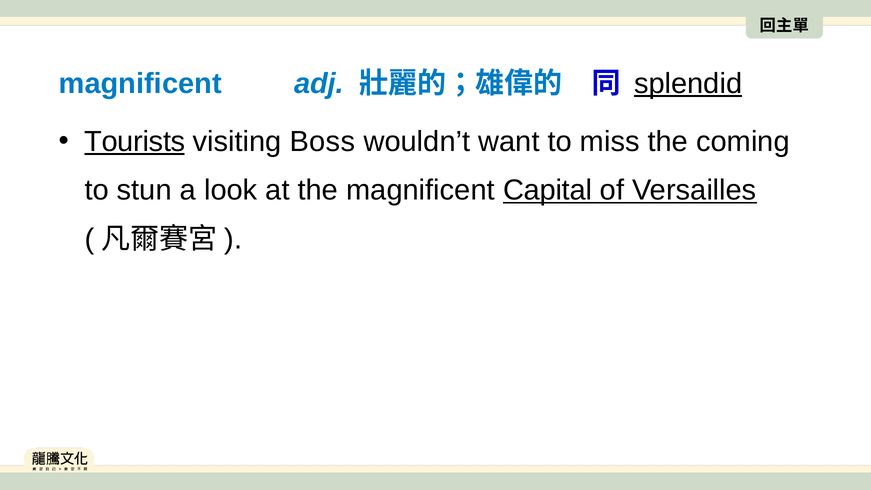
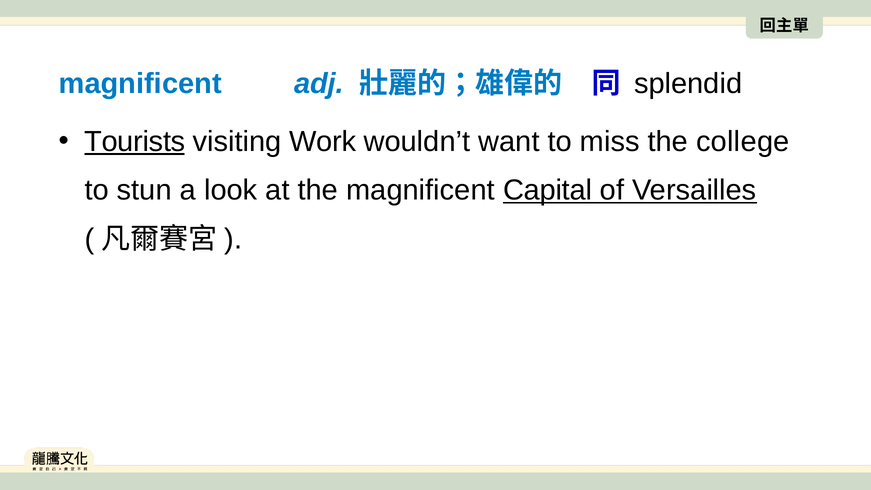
splendid underline: present -> none
Boss: Boss -> Work
coming: coming -> college
